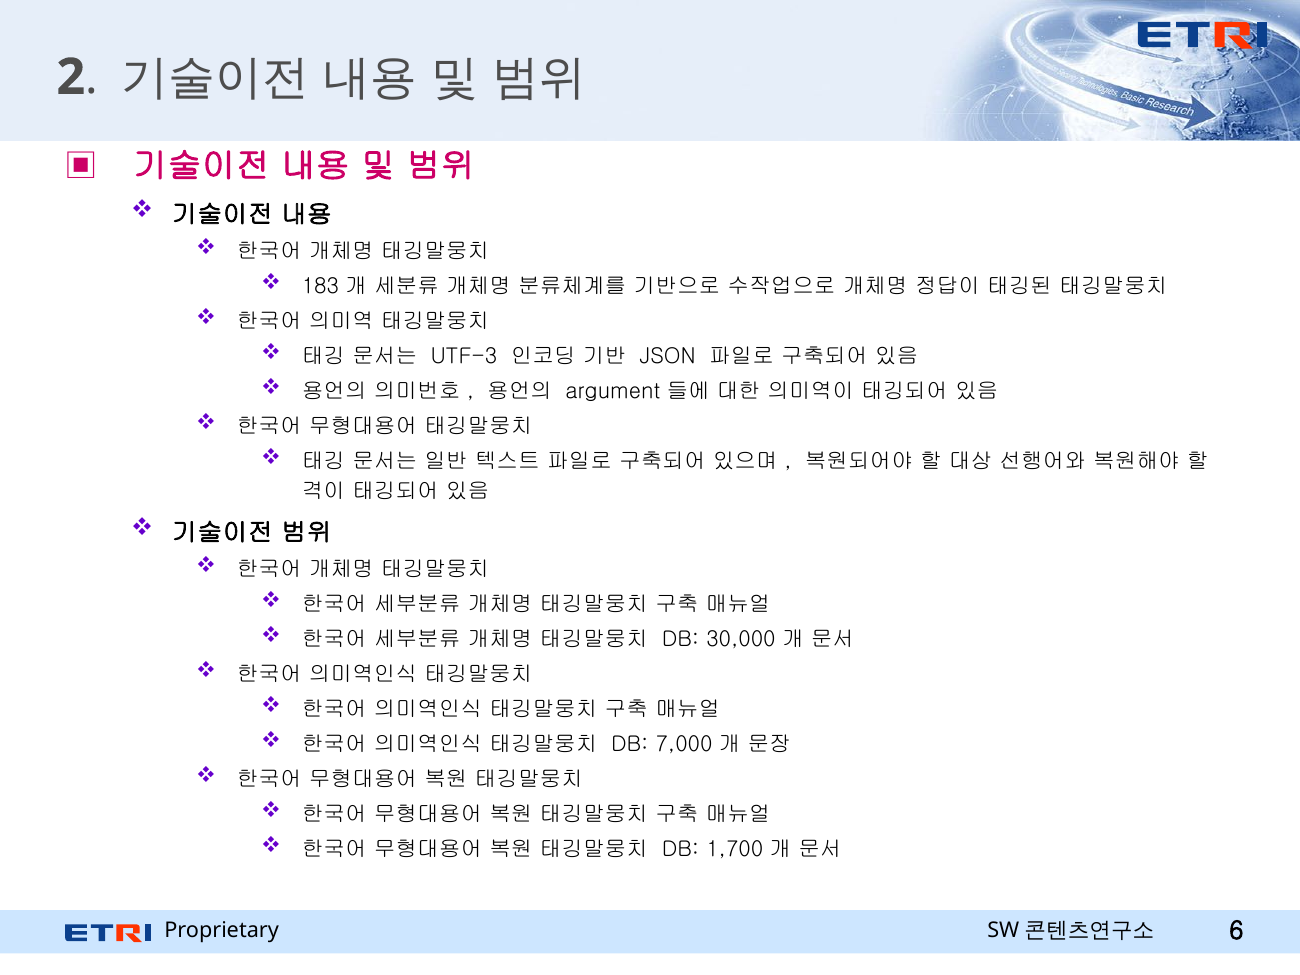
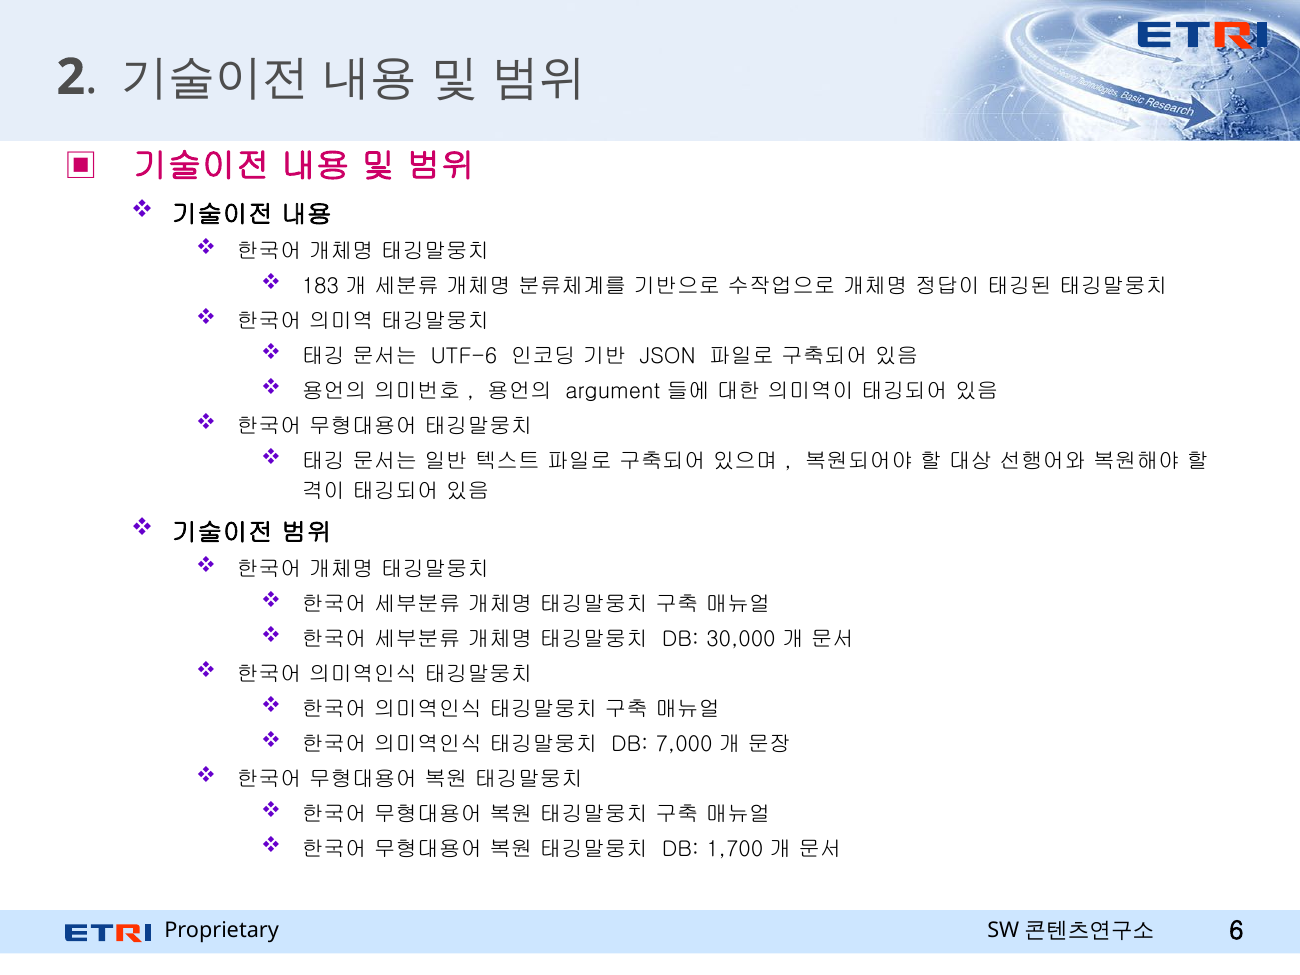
UTF-3: UTF-3 -> UTF-6
